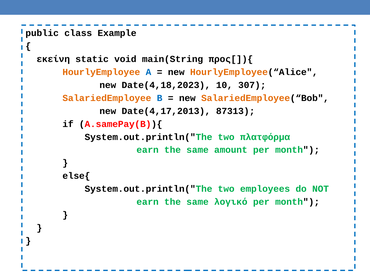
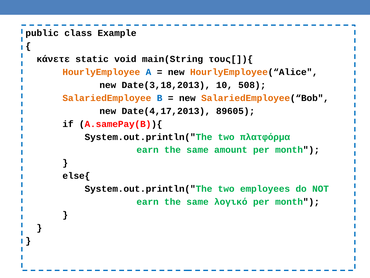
εκείνη: εκείνη -> κάνετε
προς[]){: προς[]){ -> τους[]){
Date(4,18,2023: Date(4,18,2023 -> Date(3,18,2013
307: 307 -> 508
87313: 87313 -> 89605
